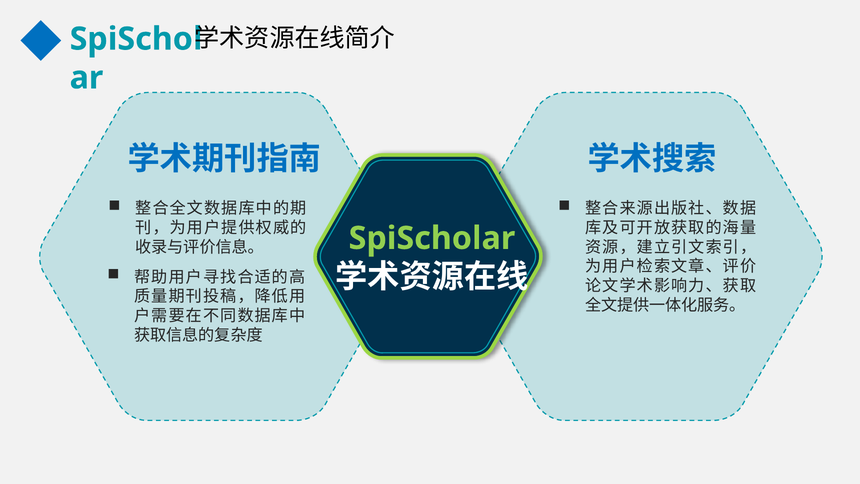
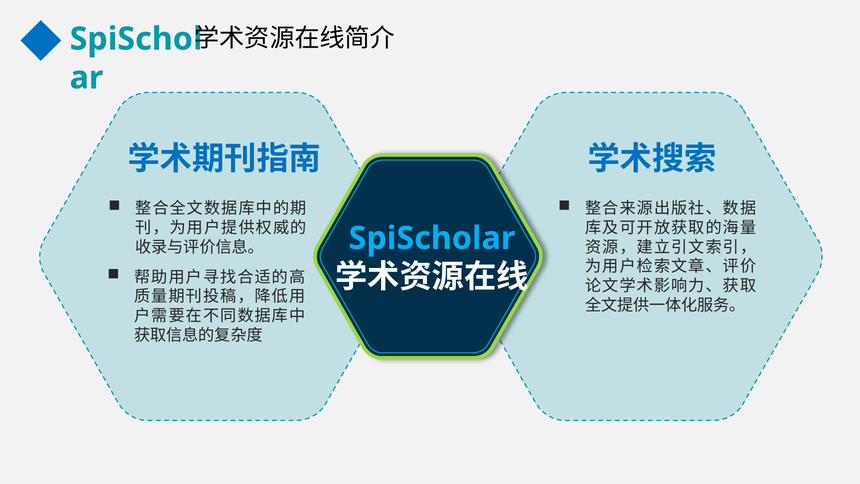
SpiScholar colour: light green -> light blue
